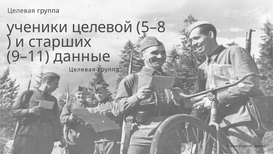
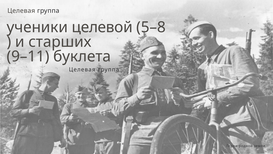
данные: данные -> буклета
